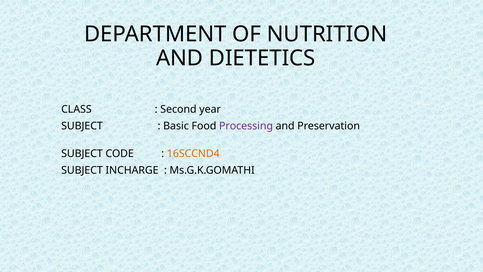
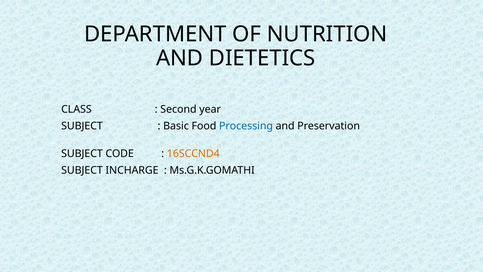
Processing colour: purple -> blue
